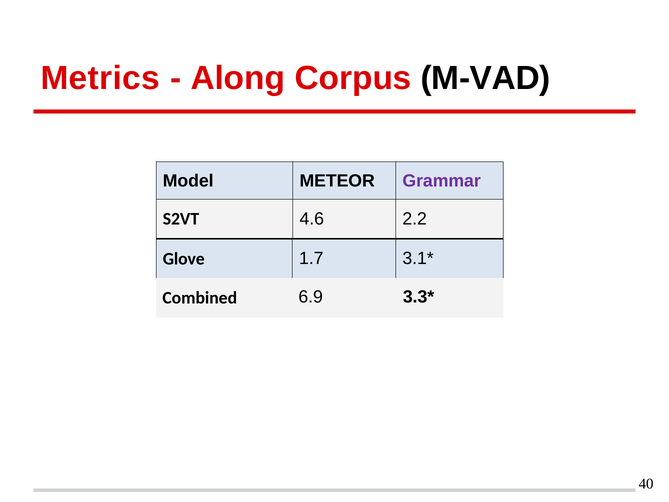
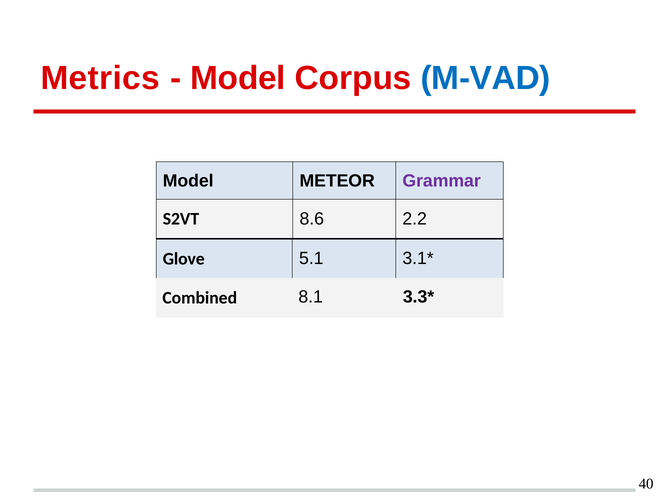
Along at (238, 78): Along -> Model
M-VAD colour: black -> blue
4.6: 4.6 -> 8.6
1.7: 1.7 -> 5.1
6.9: 6.9 -> 8.1
